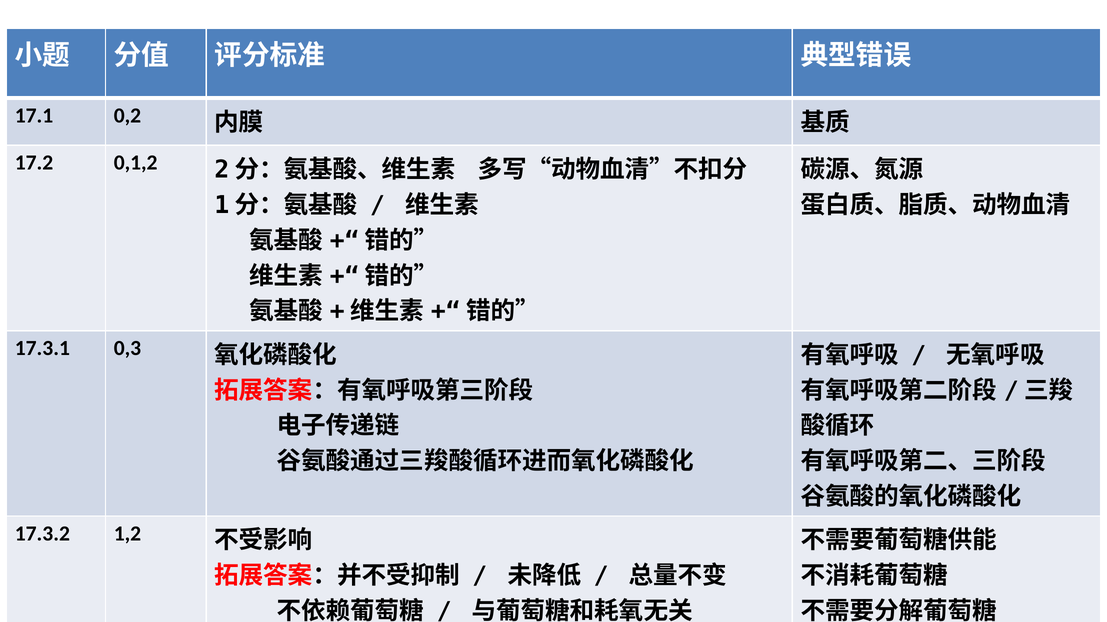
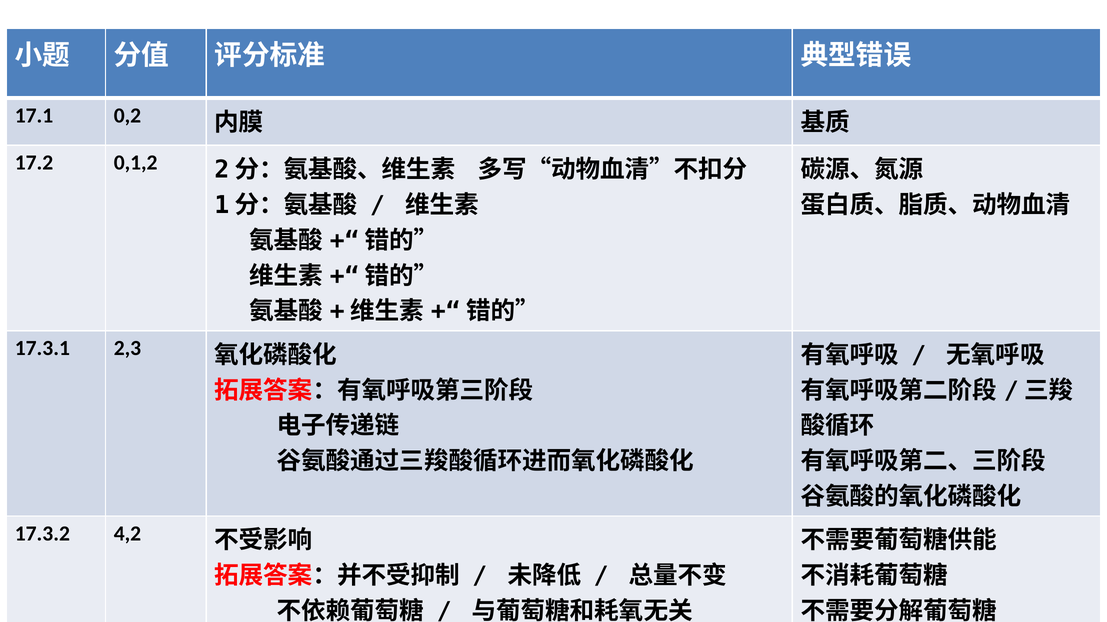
0,3: 0,3 -> 2,3
1,2: 1,2 -> 4,2
